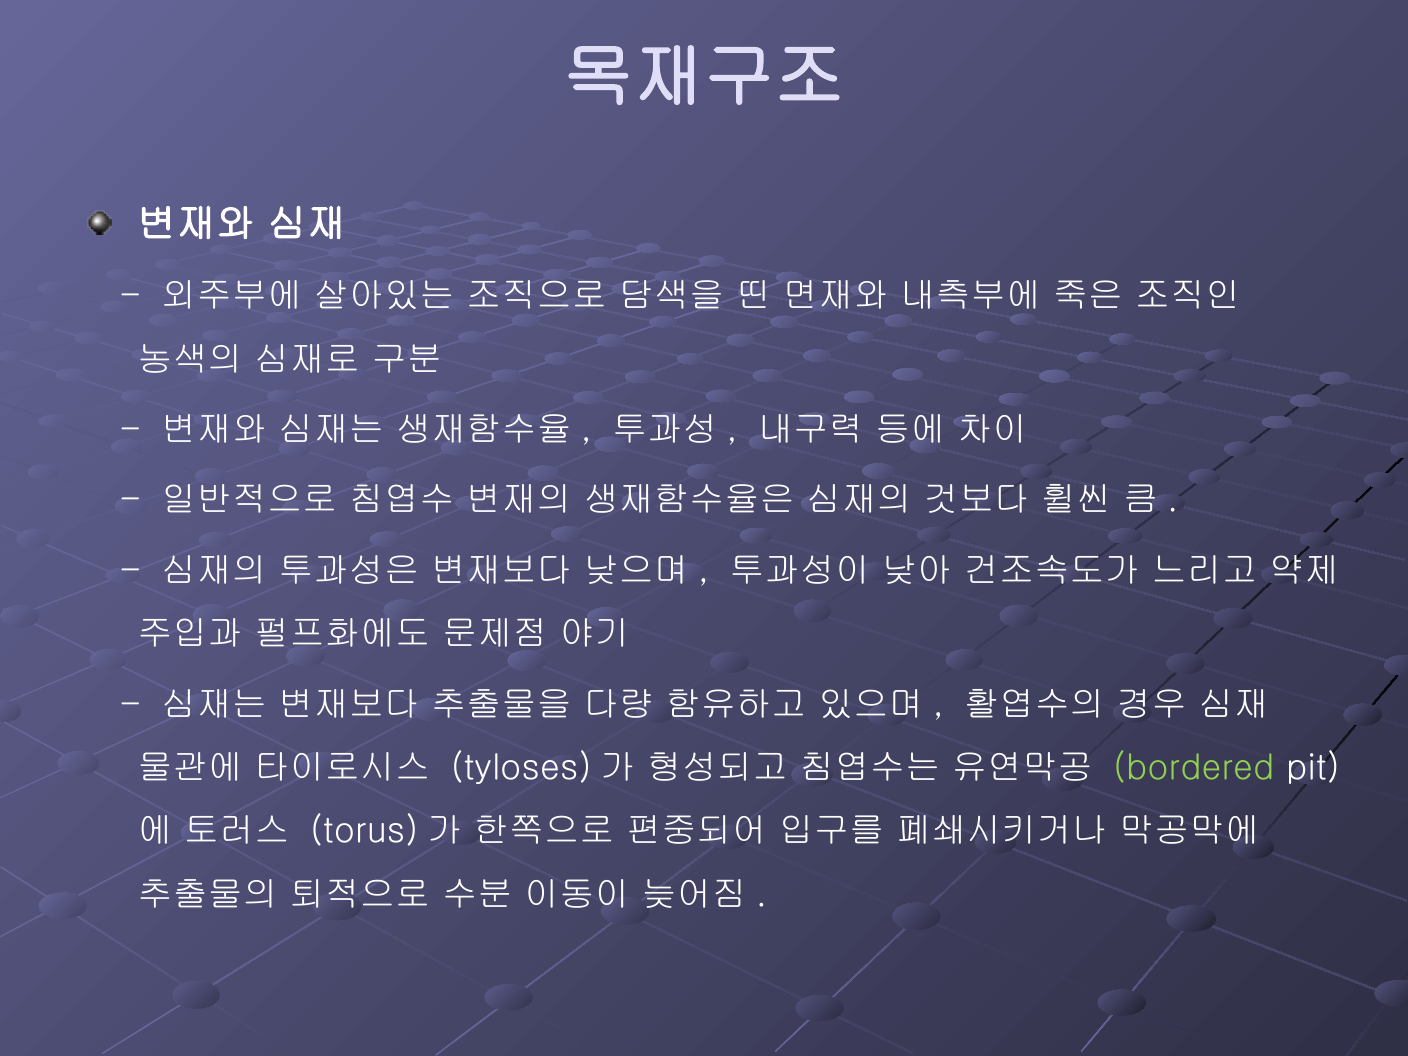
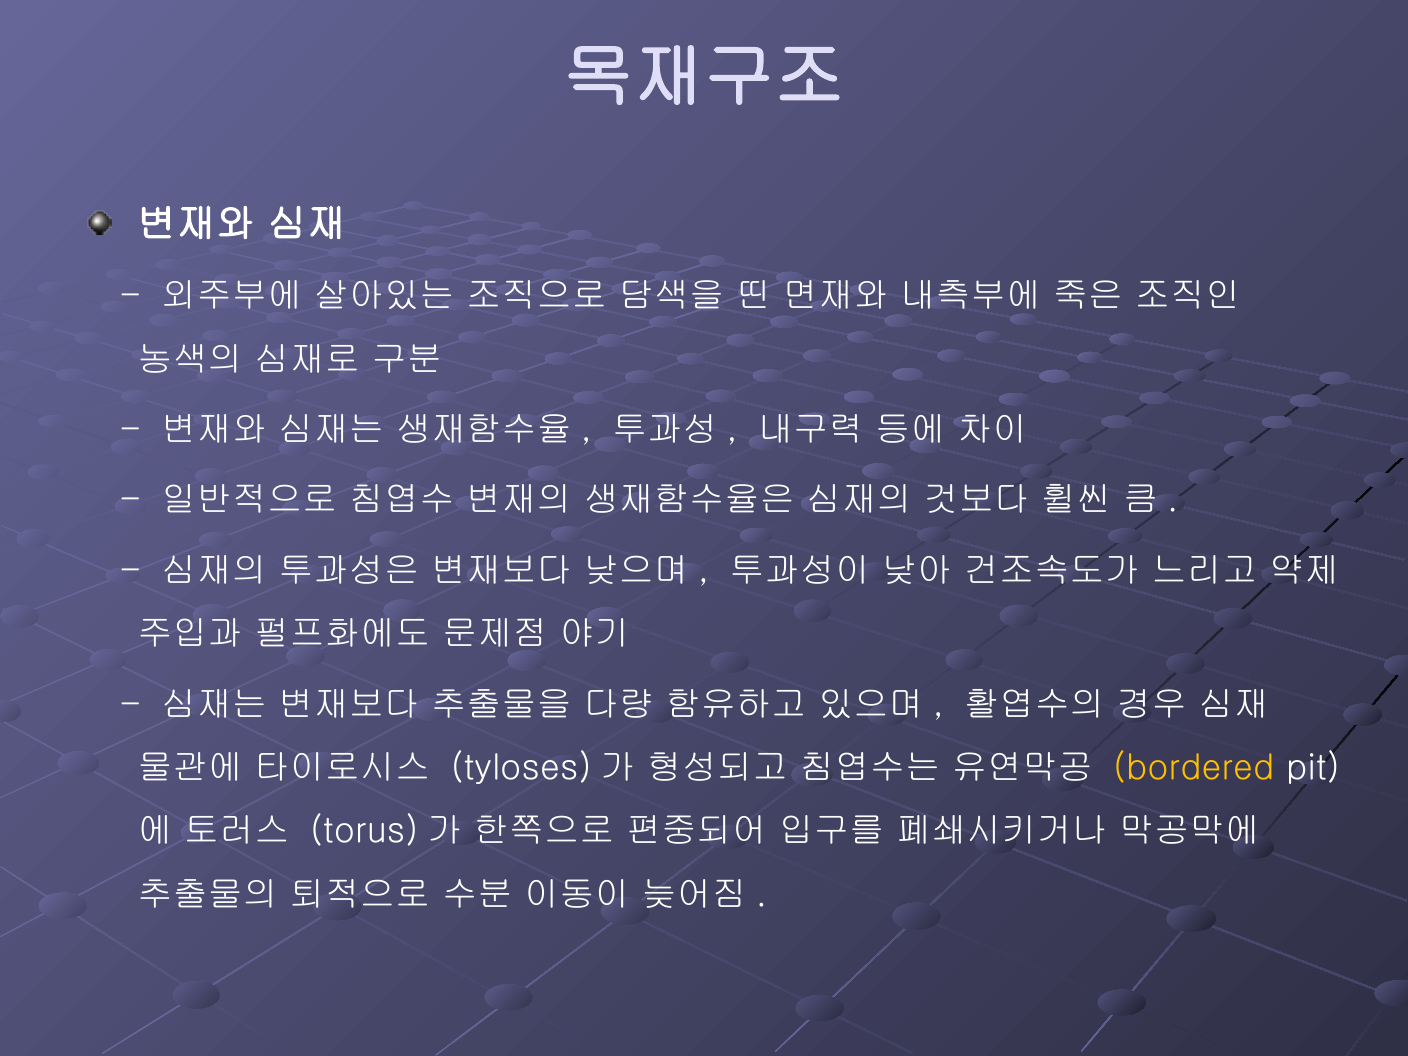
bordered colour: light green -> yellow
